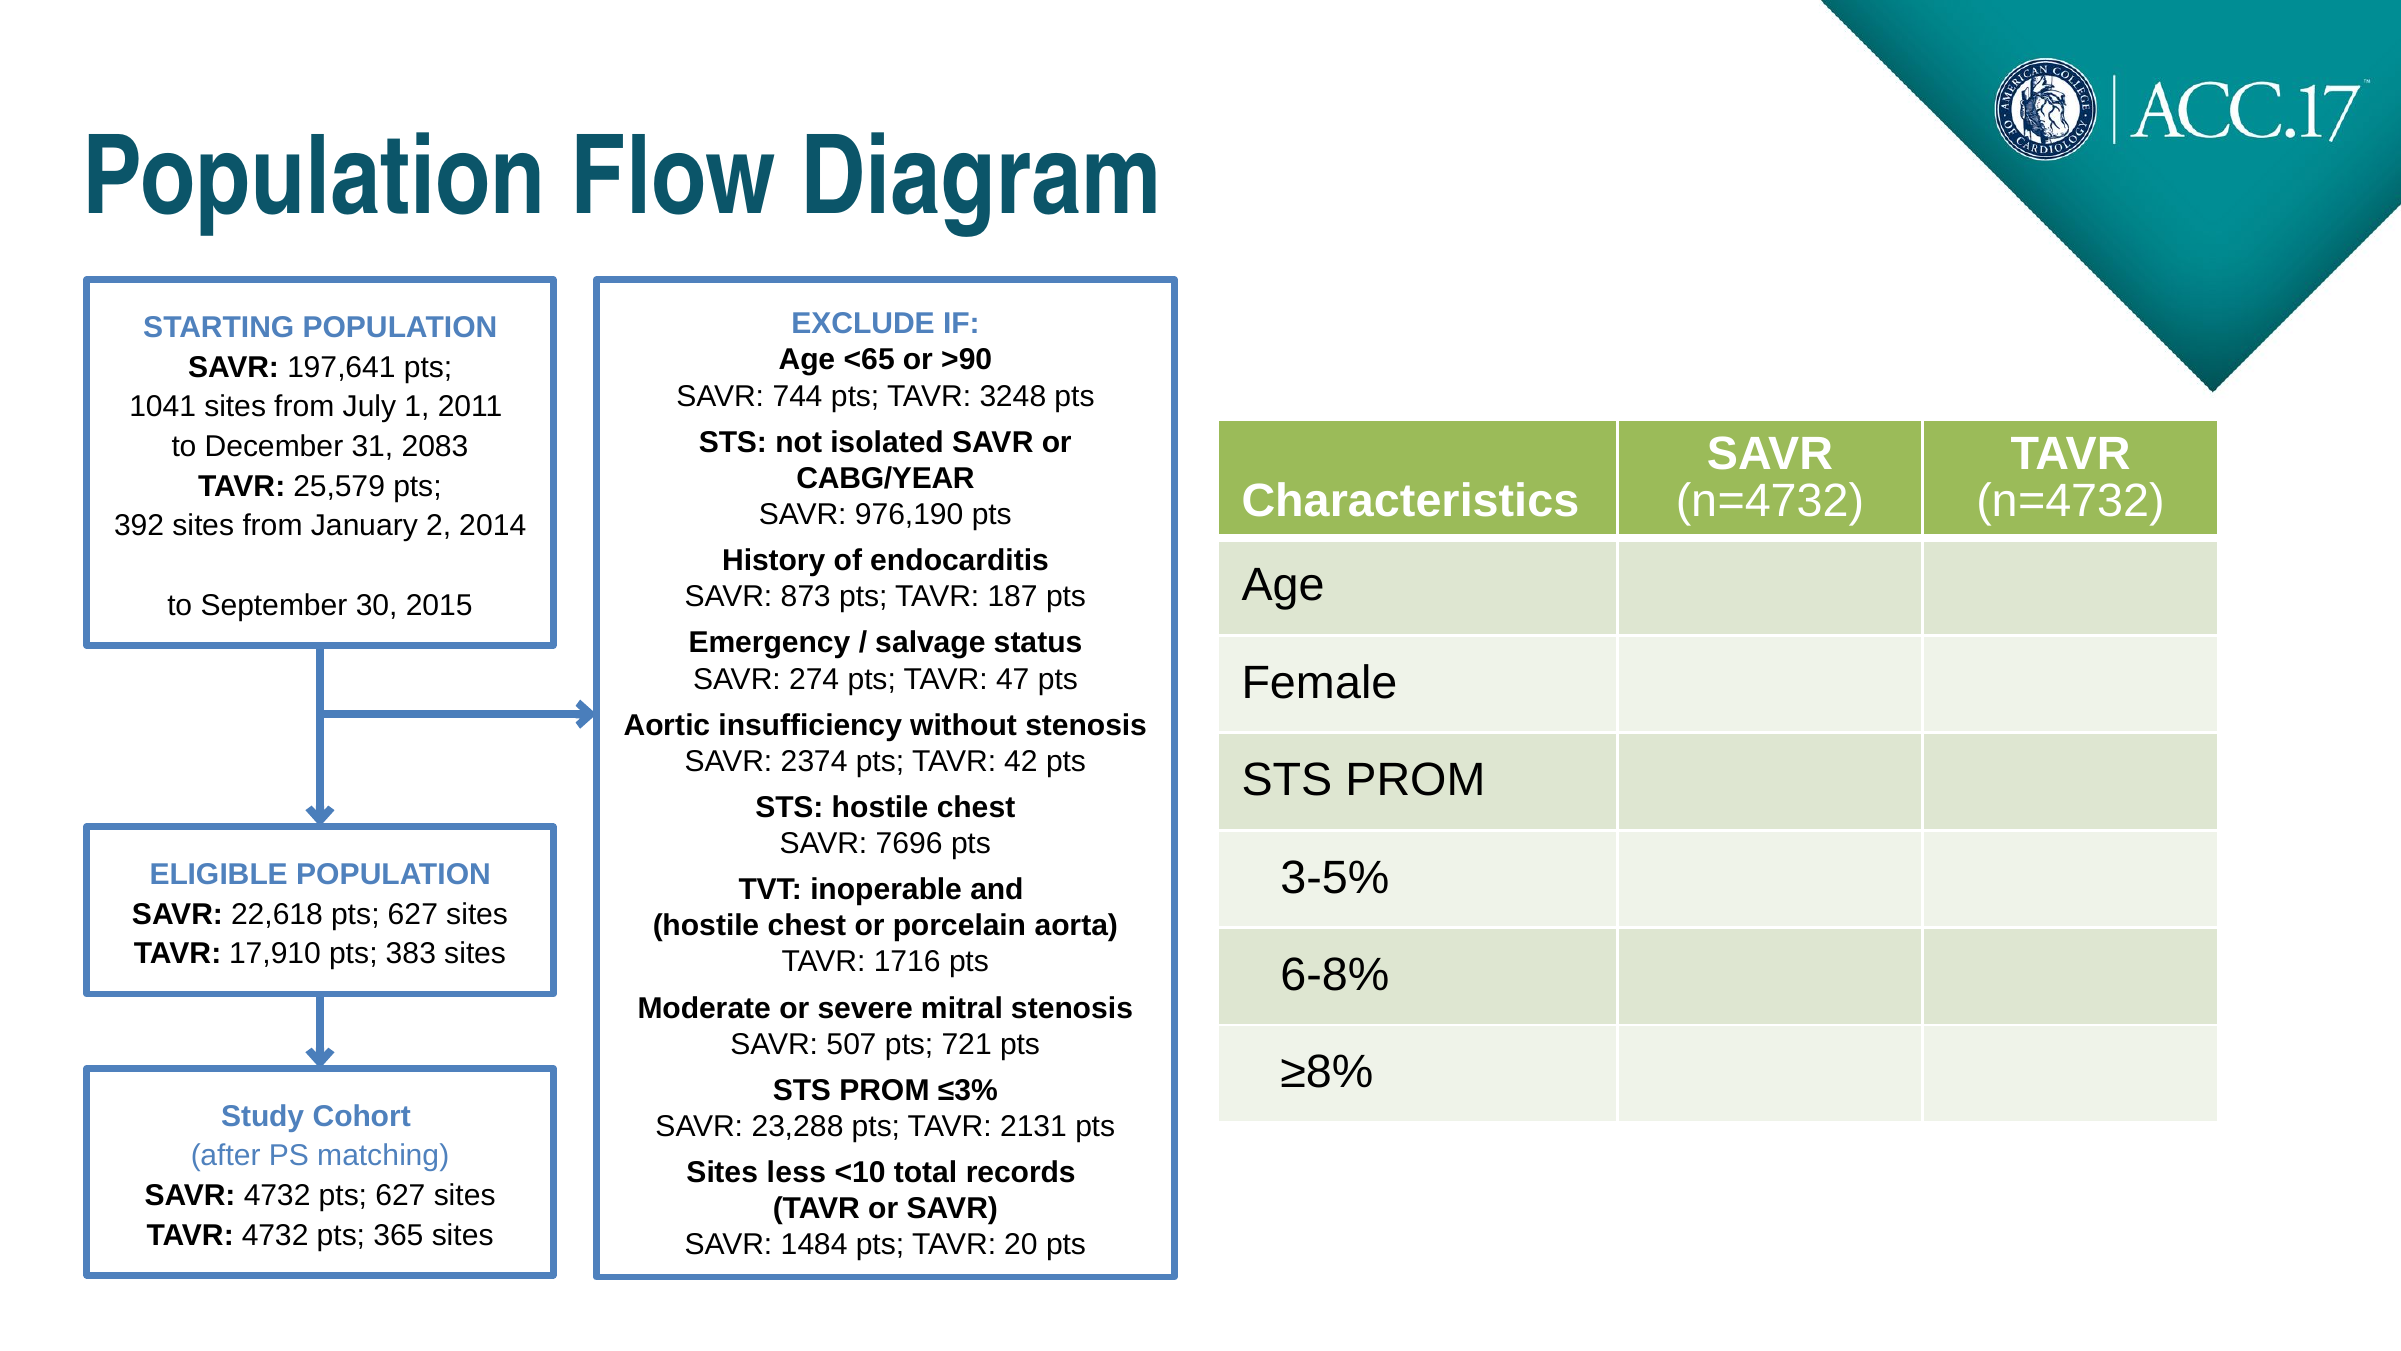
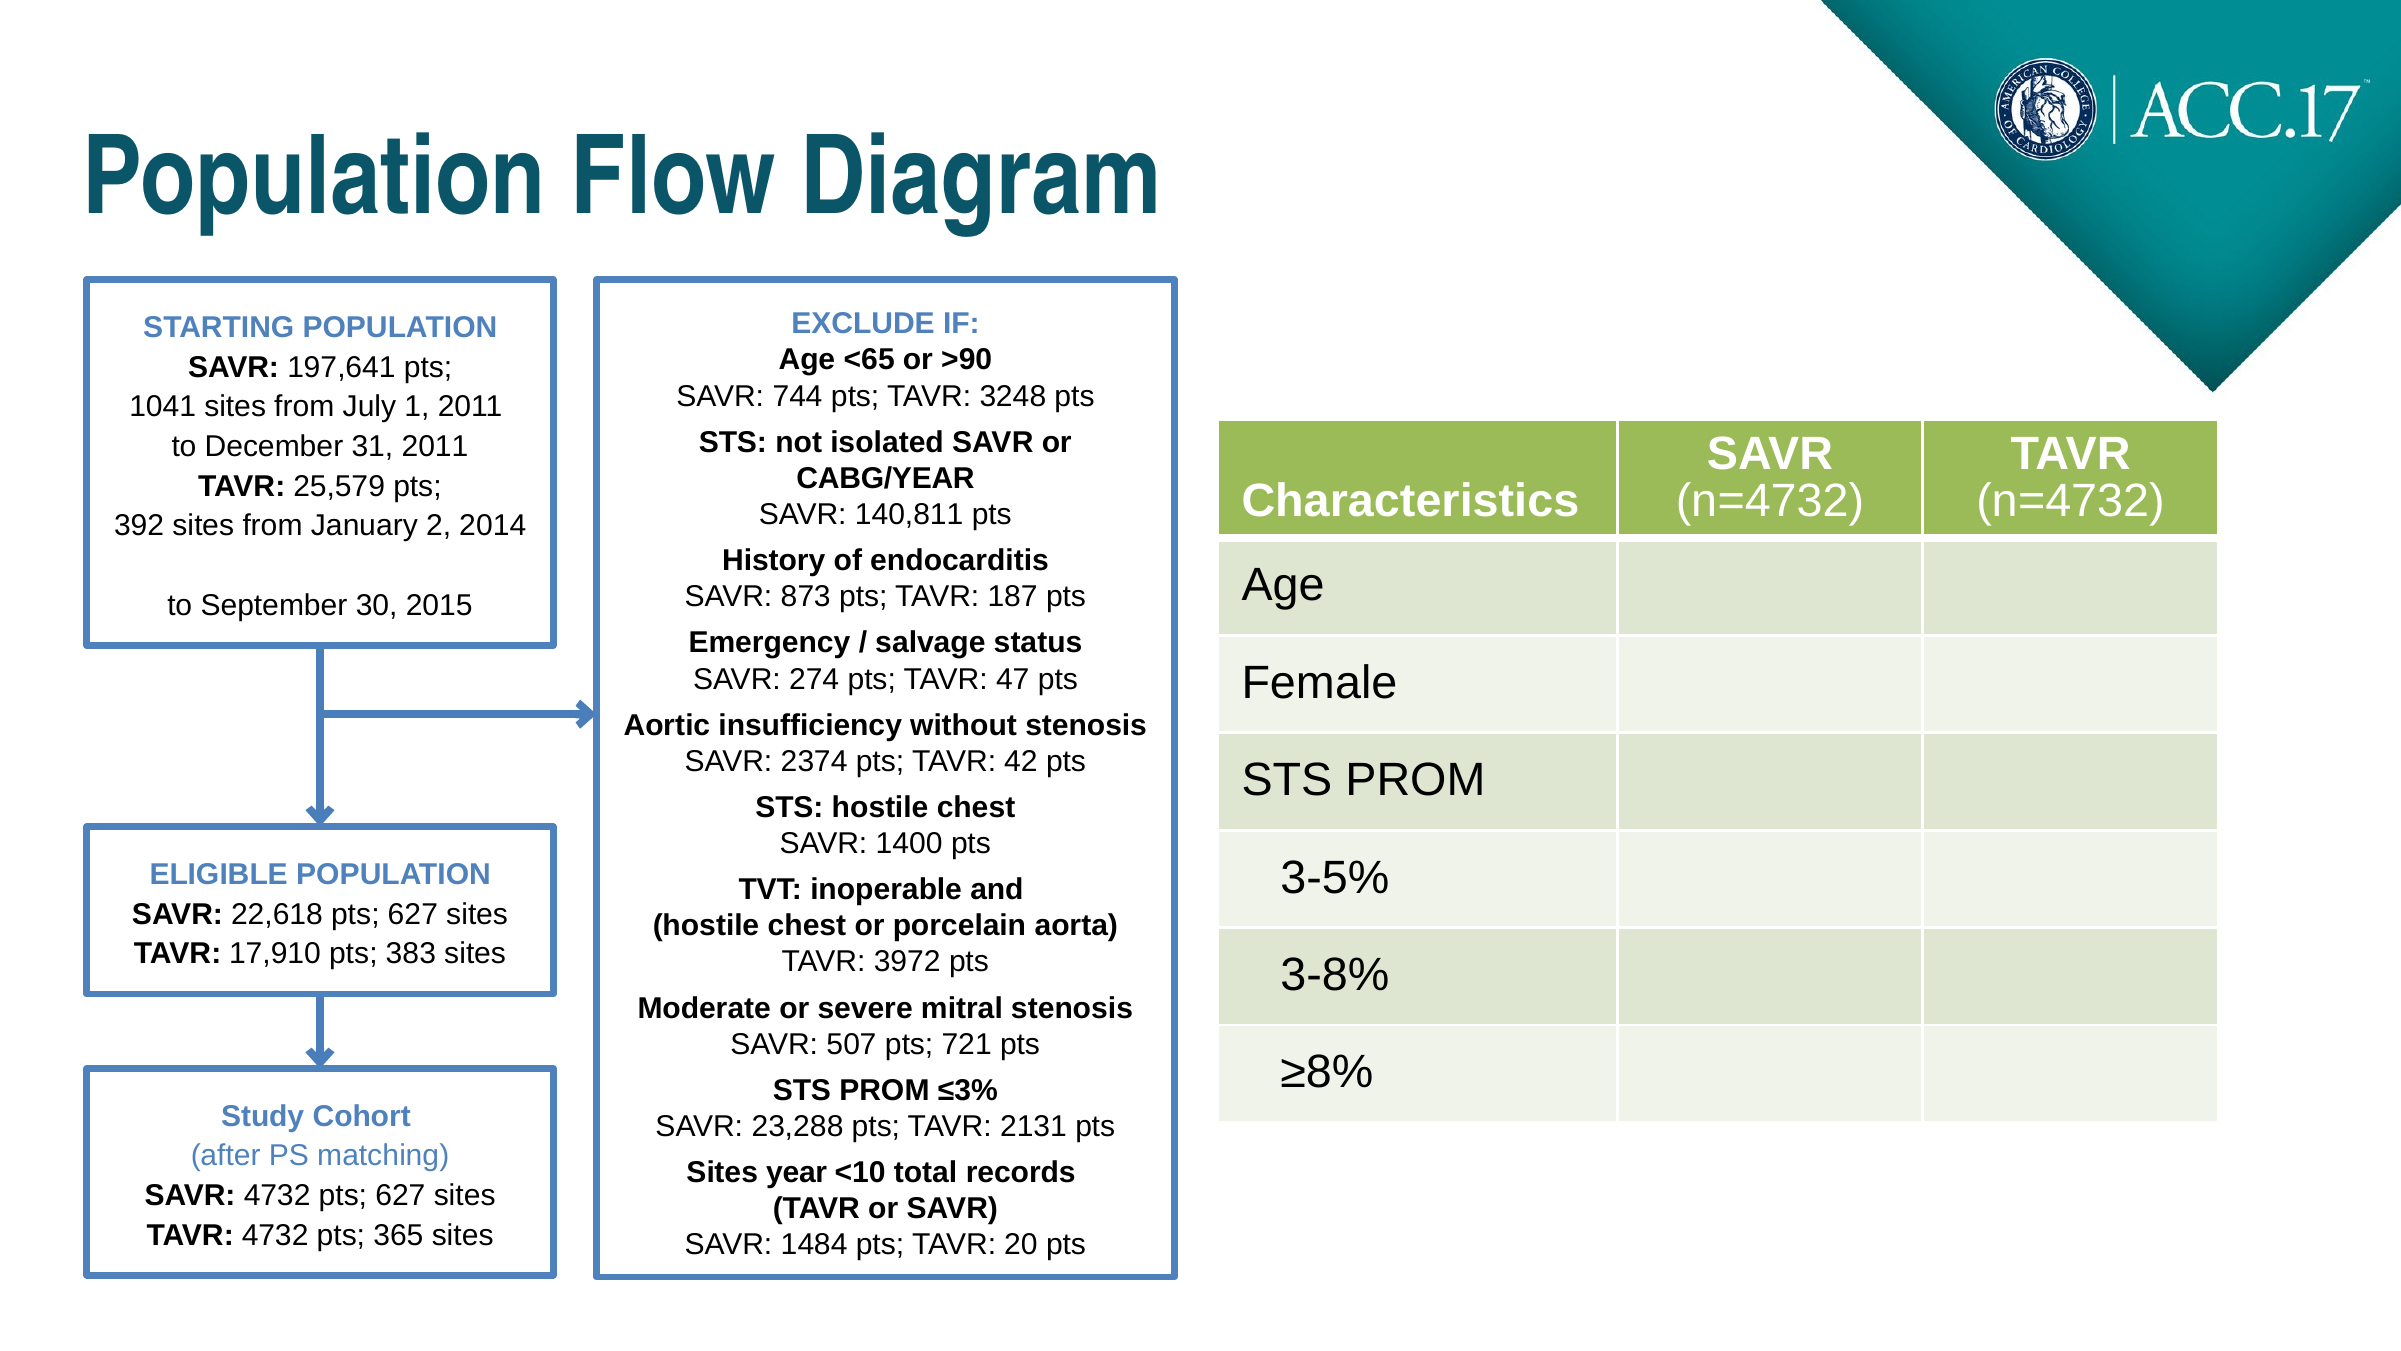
31 2083: 2083 -> 2011
976,190: 976,190 -> 140,811
7696: 7696 -> 1400
1716: 1716 -> 3972
6-8%: 6-8% -> 3-8%
less: less -> year
